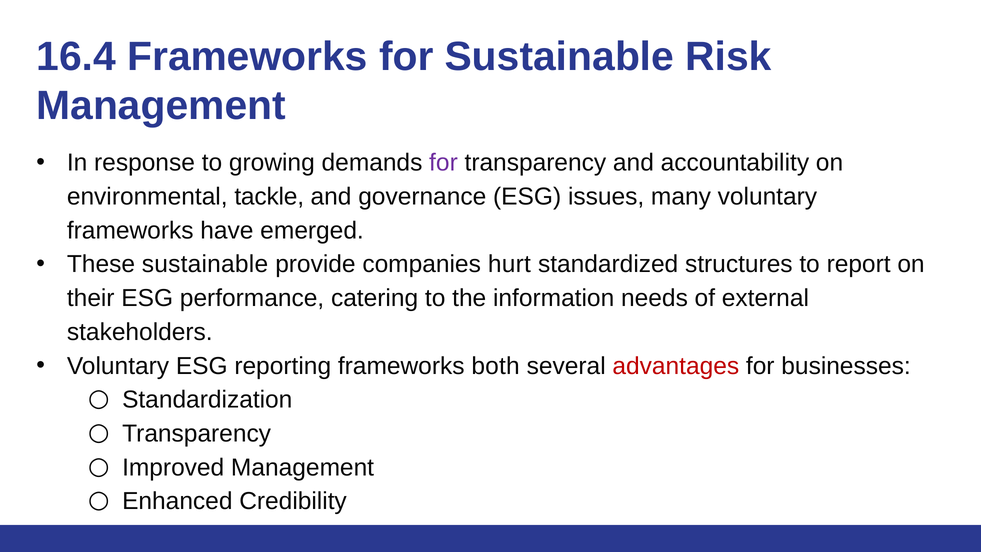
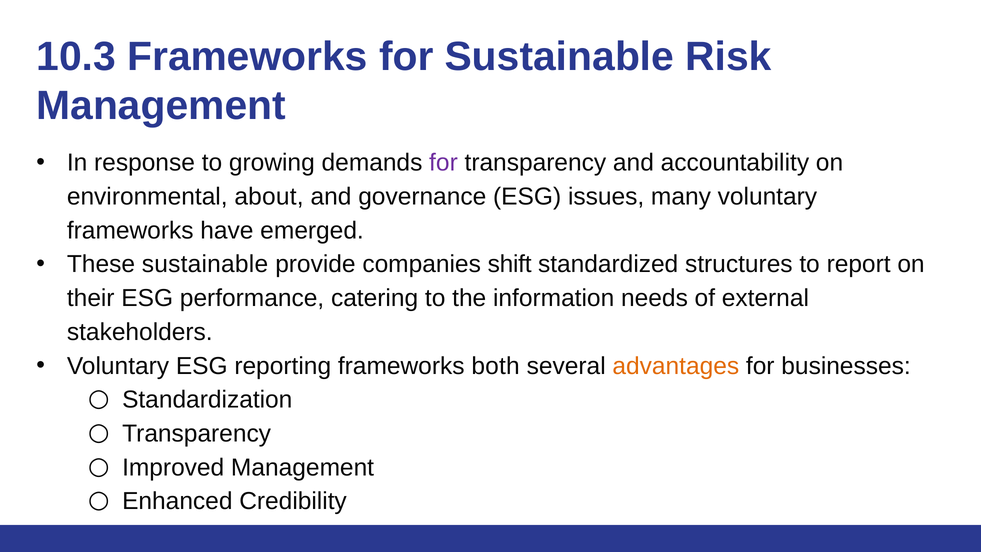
16.4: 16.4 -> 10.3
tackle: tackle -> about
hurt: hurt -> shift
advantages colour: red -> orange
